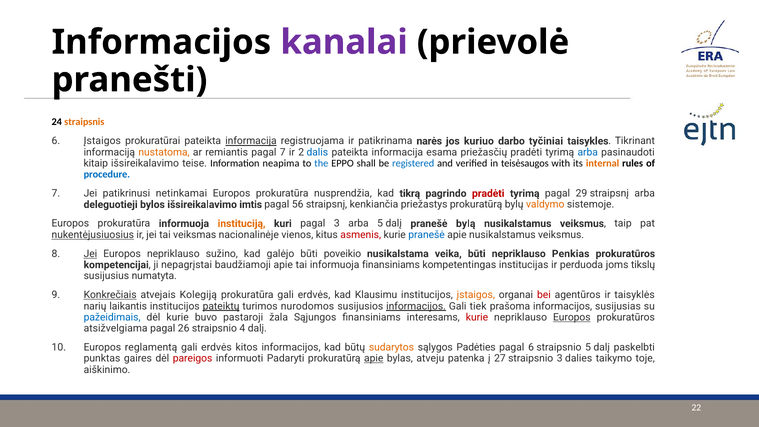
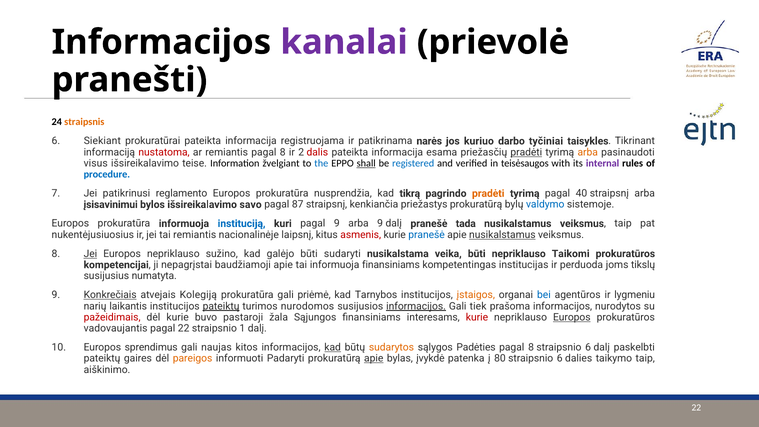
Įstaigos at (102, 141): Įstaigos -> Siekiant
informacija at (251, 141) underline: present -> none
nustatoma colour: orange -> red
remiantis pagal 7: 7 -> 8
dalis colour: blue -> red
pradėti at (526, 152) underline: none -> present
arba at (588, 152) colour: blue -> orange
kitaip: kitaip -> visus
neapima: neapima -> žvelgiant
shall underline: none -> present
internal colour: orange -> purple
netinkamai: netinkamai -> reglamento
pradėti at (488, 193) colour: red -> orange
29: 29 -> 40
deleguotieji: deleguotieji -> įsisavinimui
imtis: imtis -> savo
56: 56 -> 87
valdymo colour: orange -> blue
instituciją colour: orange -> blue
pagal 3: 3 -> 9
arba 5: 5 -> 9
bylą: bylą -> tada
nukentėjusiuosius underline: present -> none
tai veiksmas: veiksmas -> remiantis
vienos: vienos -> laipsnį
nusikalstamus at (502, 235) underline: none -> present
poveikio: poveikio -> sudaryti
Penkias: Penkias -> Taikomi
prokuratūra gali erdvės: erdvės -> priėmė
Klausimu: Klausimu -> Tarnybos
bei colour: red -> blue
taisyklės: taisyklės -> lygmeniu
susijusias: susijusias -> nurodytos
pažeidimais colour: blue -> red
atsižvelgiama: atsižvelgiama -> vadovaujantis
pagal 26: 26 -> 22
4: 4 -> 1
reglamentą: reglamentą -> sprendimus
erdvės at (217, 347): erdvės -> naujas
kad at (333, 347) underline: none -> present
6 at (531, 347): 6 -> 8
5 at (588, 347): 5 -> 6
punktas at (102, 358): punktas -> pateiktų
pareigos colour: red -> orange
atveju: atveju -> įvykdė
27: 27 -> 80
3 at (560, 358): 3 -> 6
taikymo toje: toje -> taip
